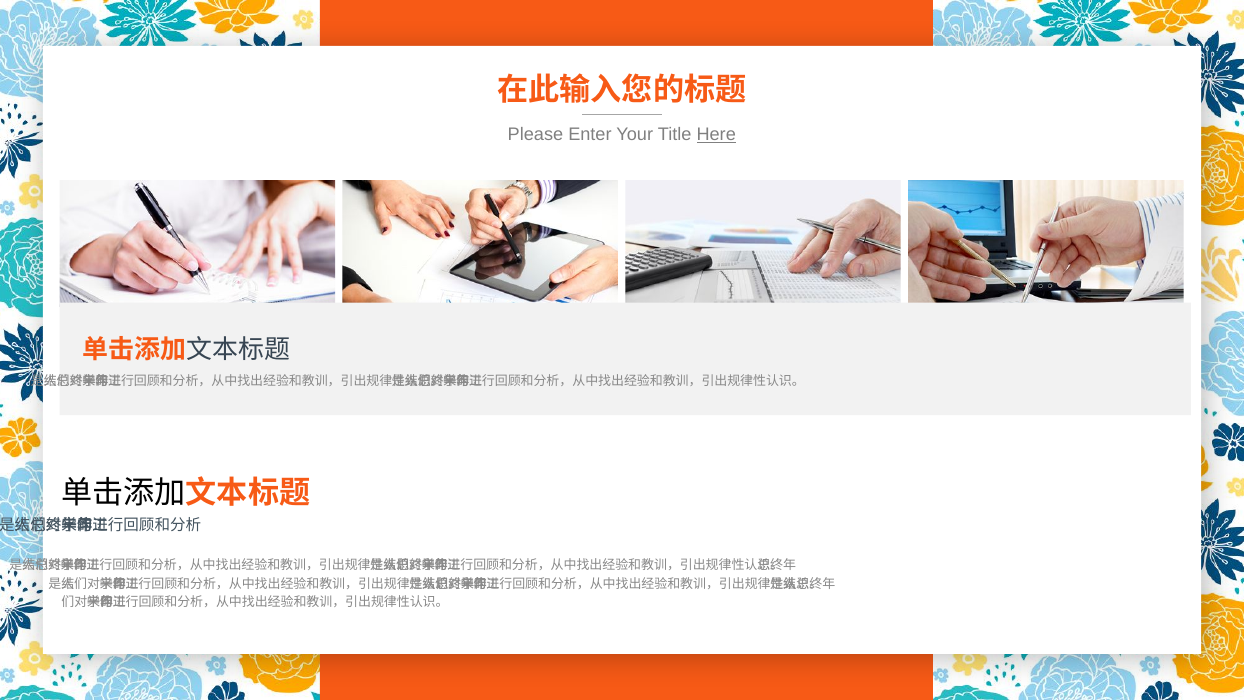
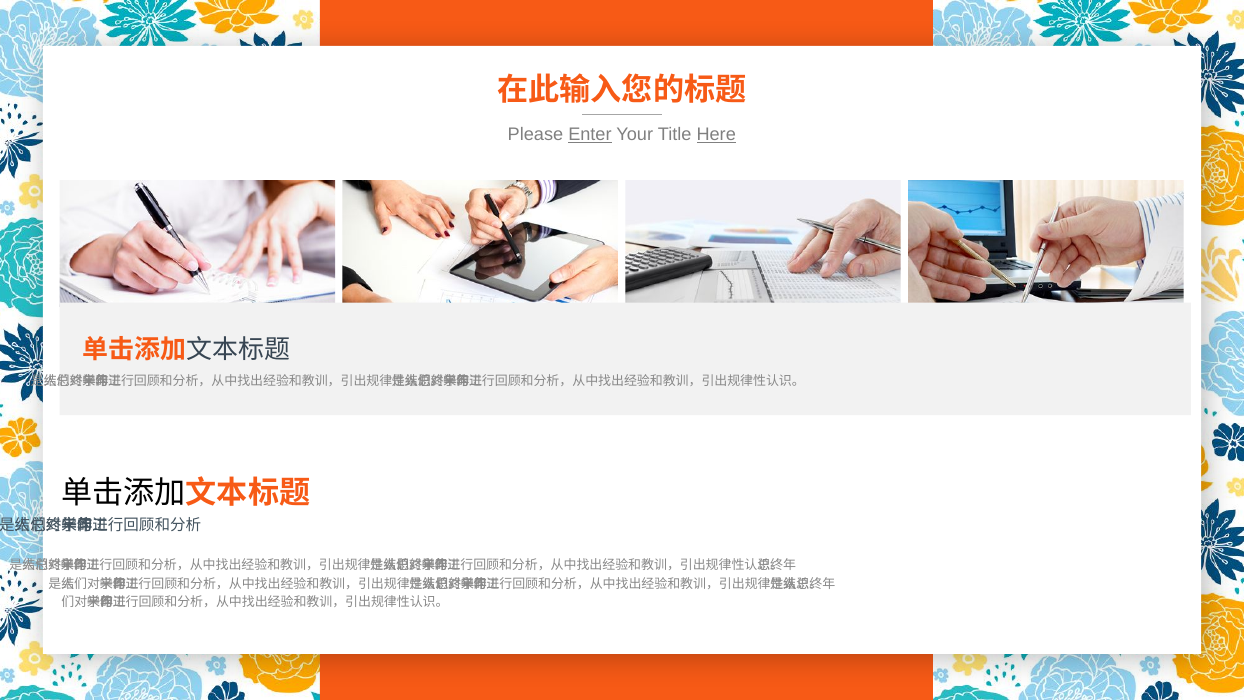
Enter underline: none -> present
